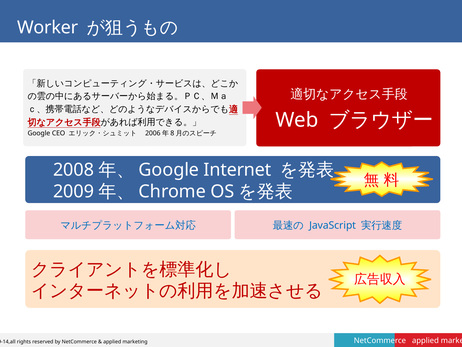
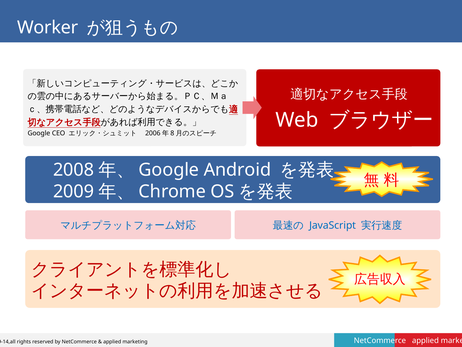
Internet: Internet -> Android
